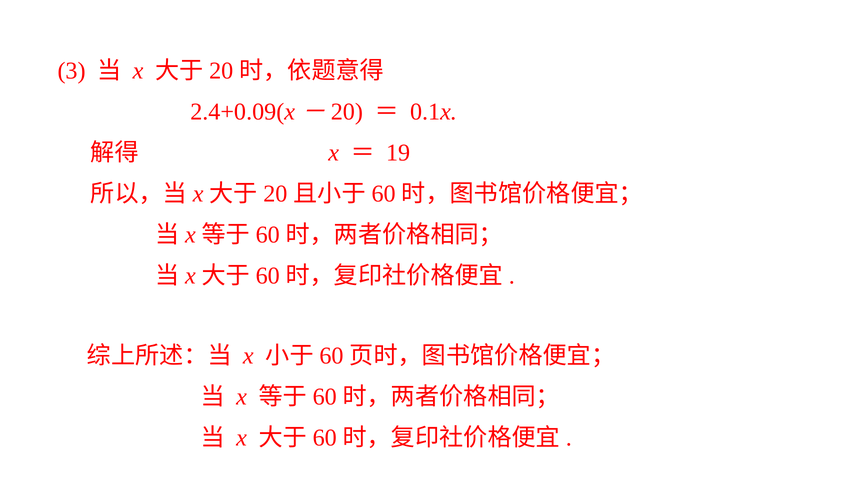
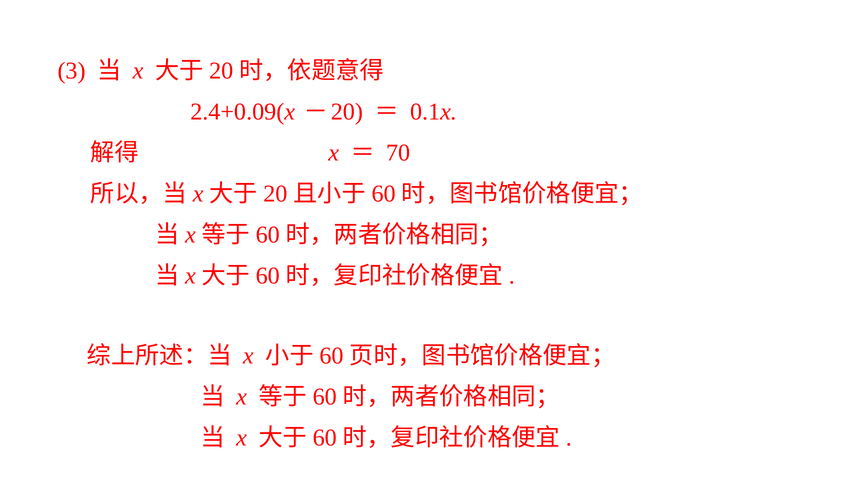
19: 19 -> 70
